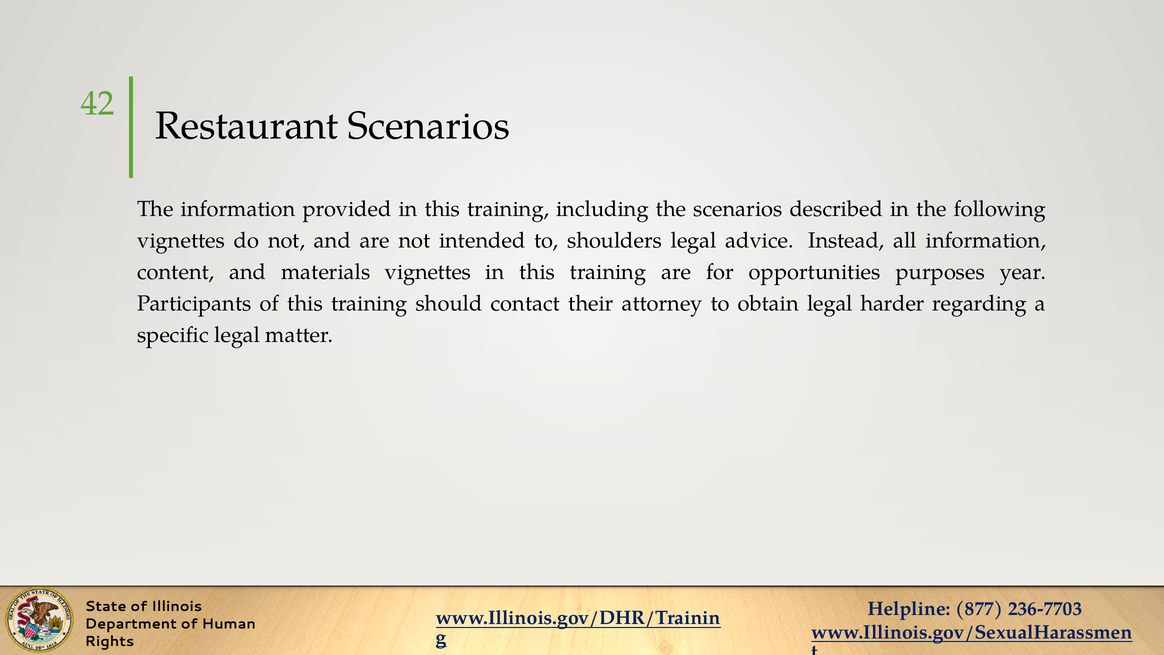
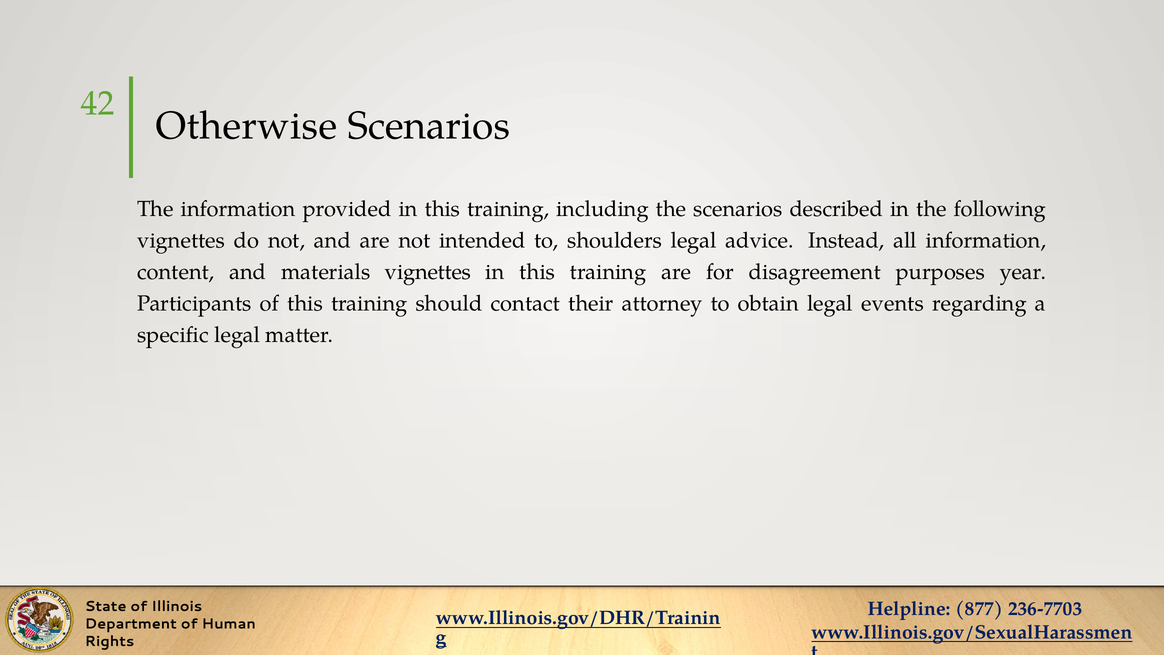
Restaurant: Restaurant -> Otherwise
opportunities: opportunities -> disagreement
harder: harder -> events
